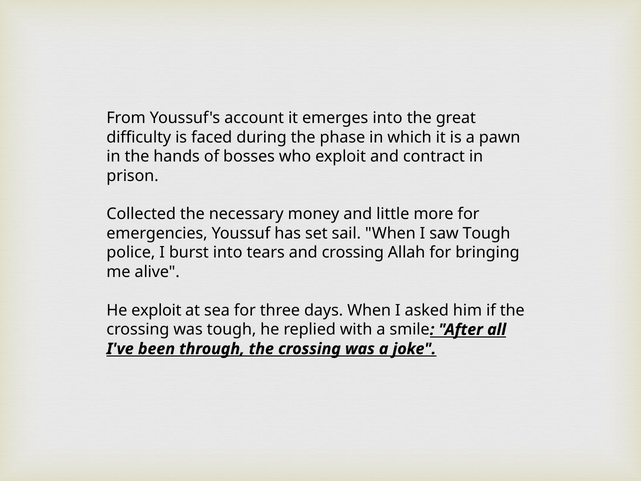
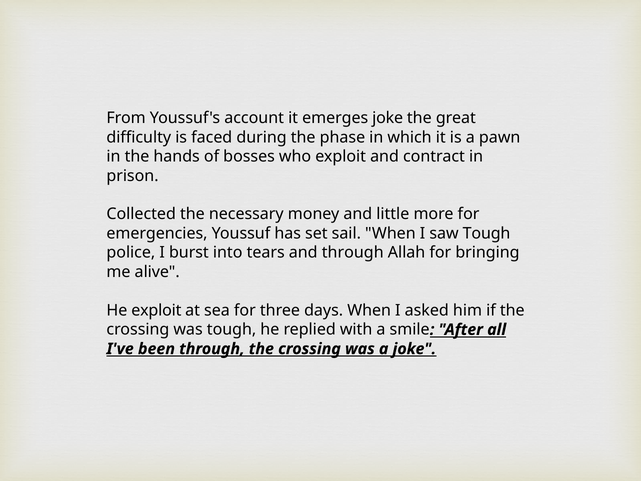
emerges into: into -> joke
and crossing: crossing -> through
